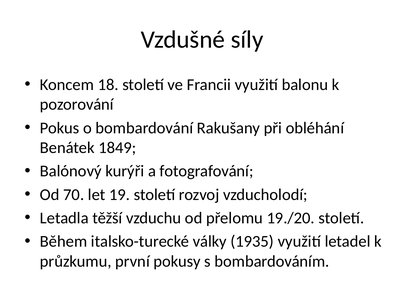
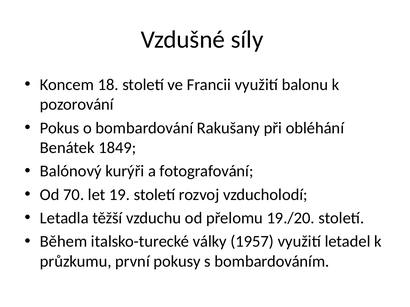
1935: 1935 -> 1957
